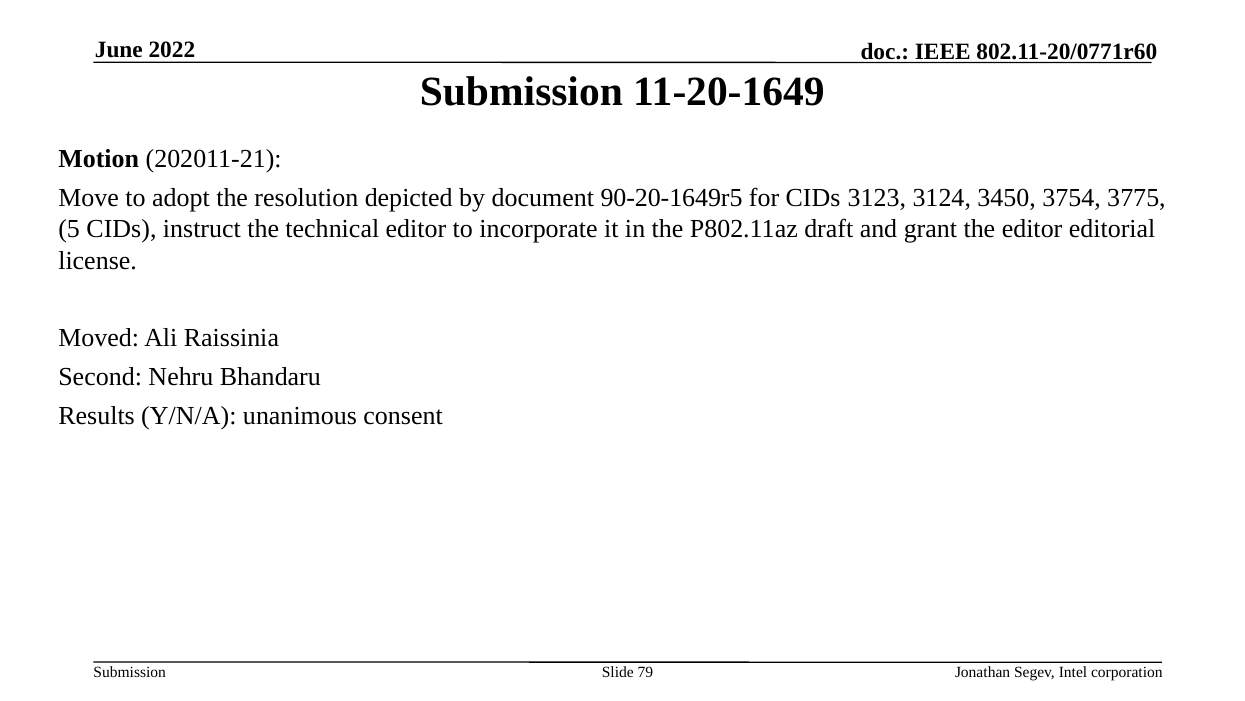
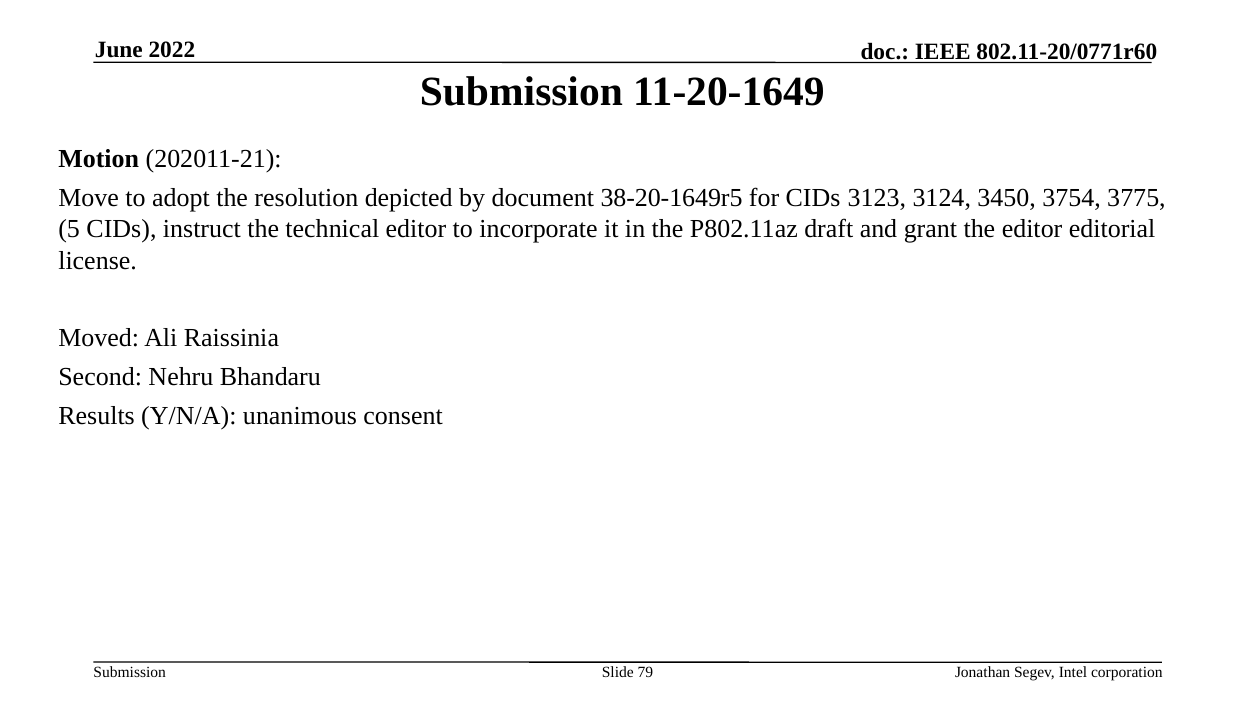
90-20-1649r5: 90-20-1649r5 -> 38-20-1649r5
